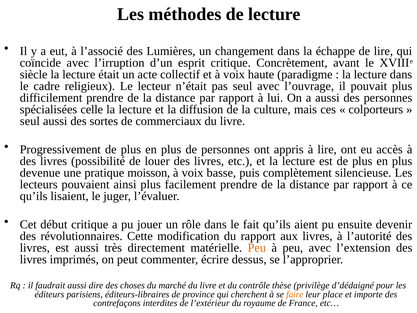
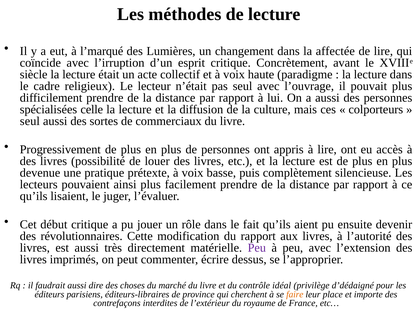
l’associé: l’associé -> l’marqué
échappe: échappe -> affectée
moisson: moisson -> prétexte
Peu at (257, 248) colour: orange -> purple
thèse: thèse -> idéal
